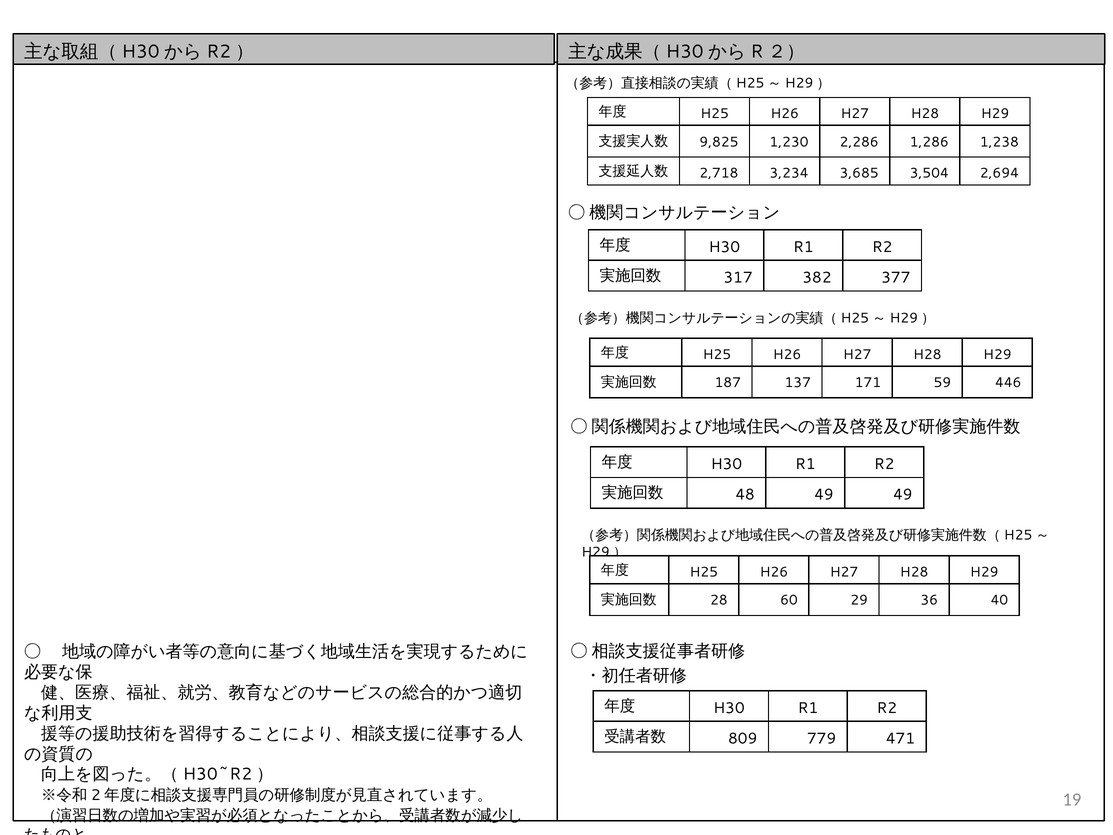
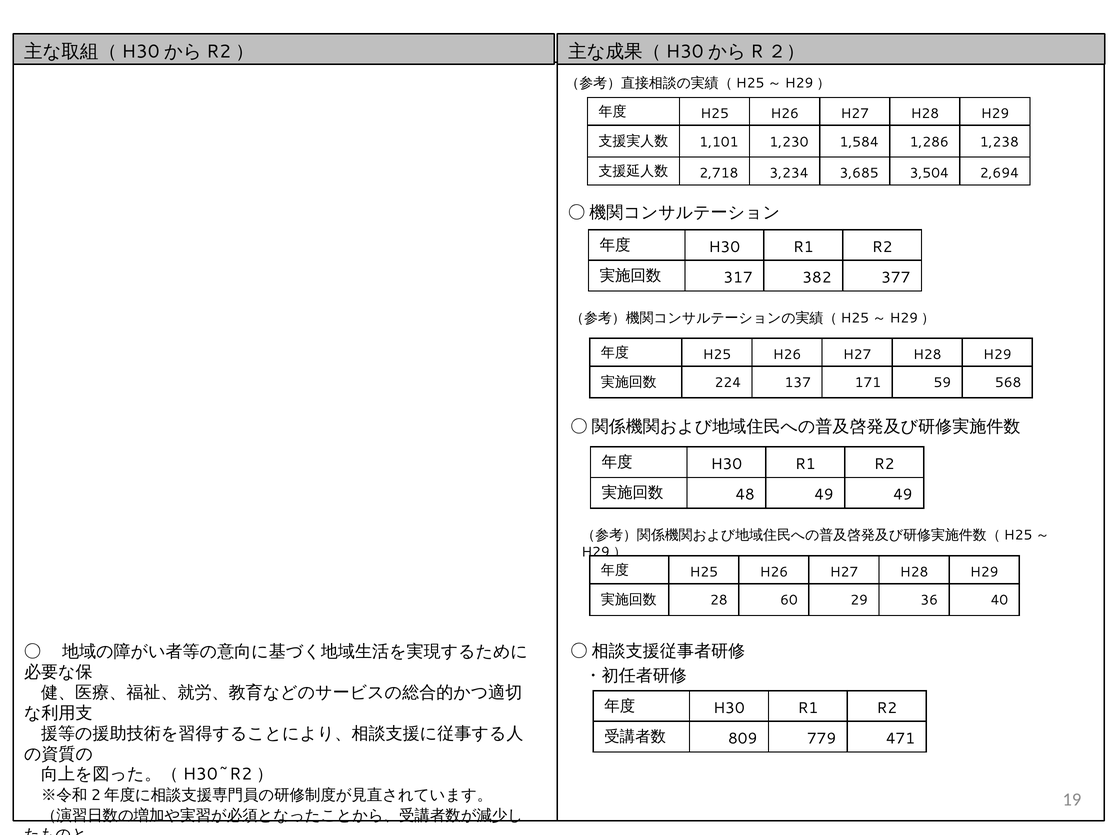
9,825: 9,825 -> 1,101
2,286: 2,286 -> 1,584
187: 187 -> 224
446: 446 -> 568
